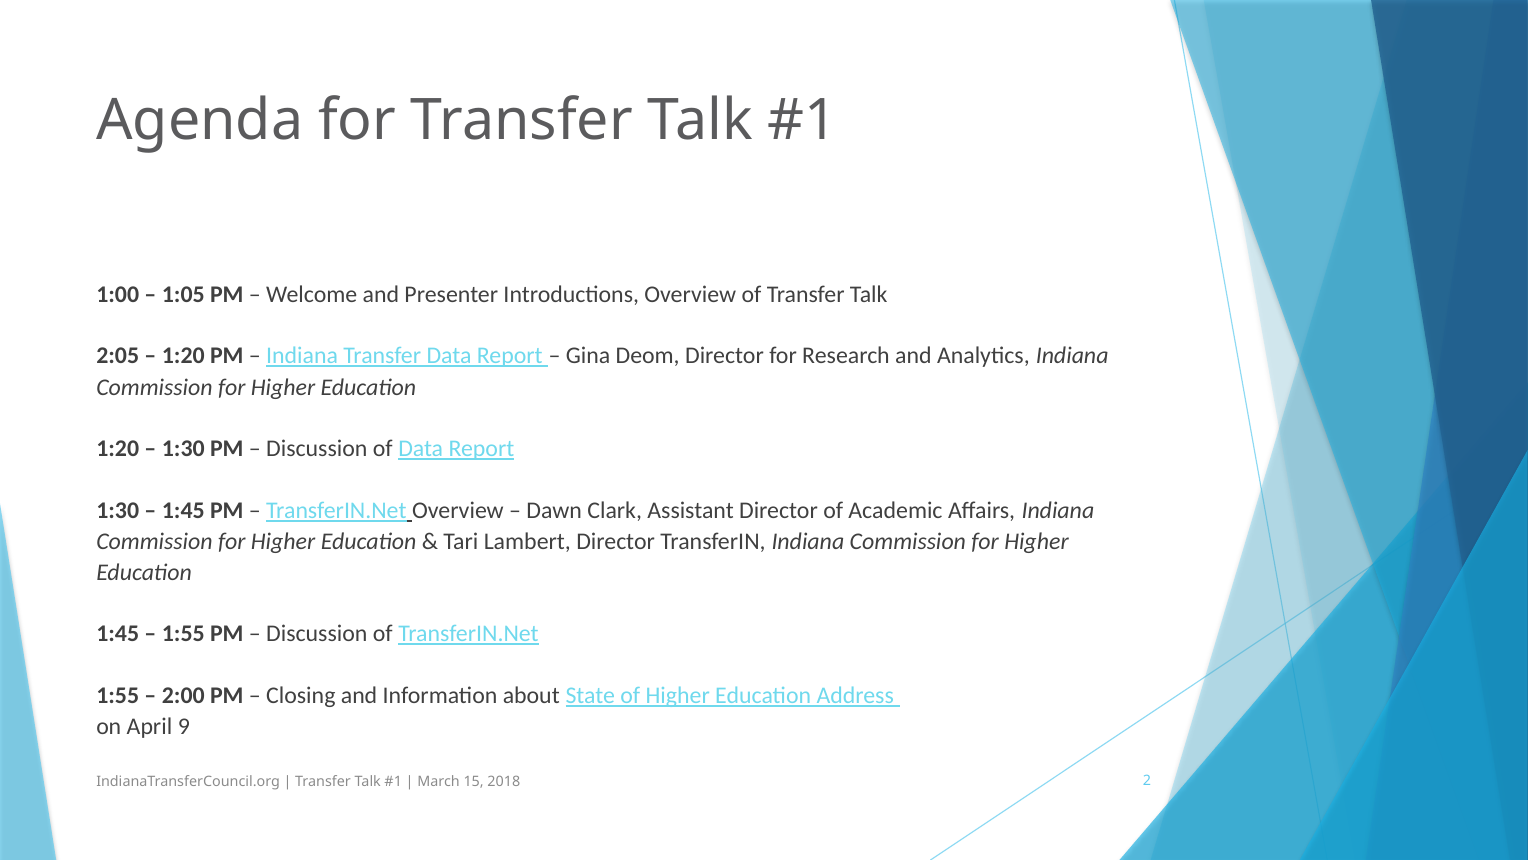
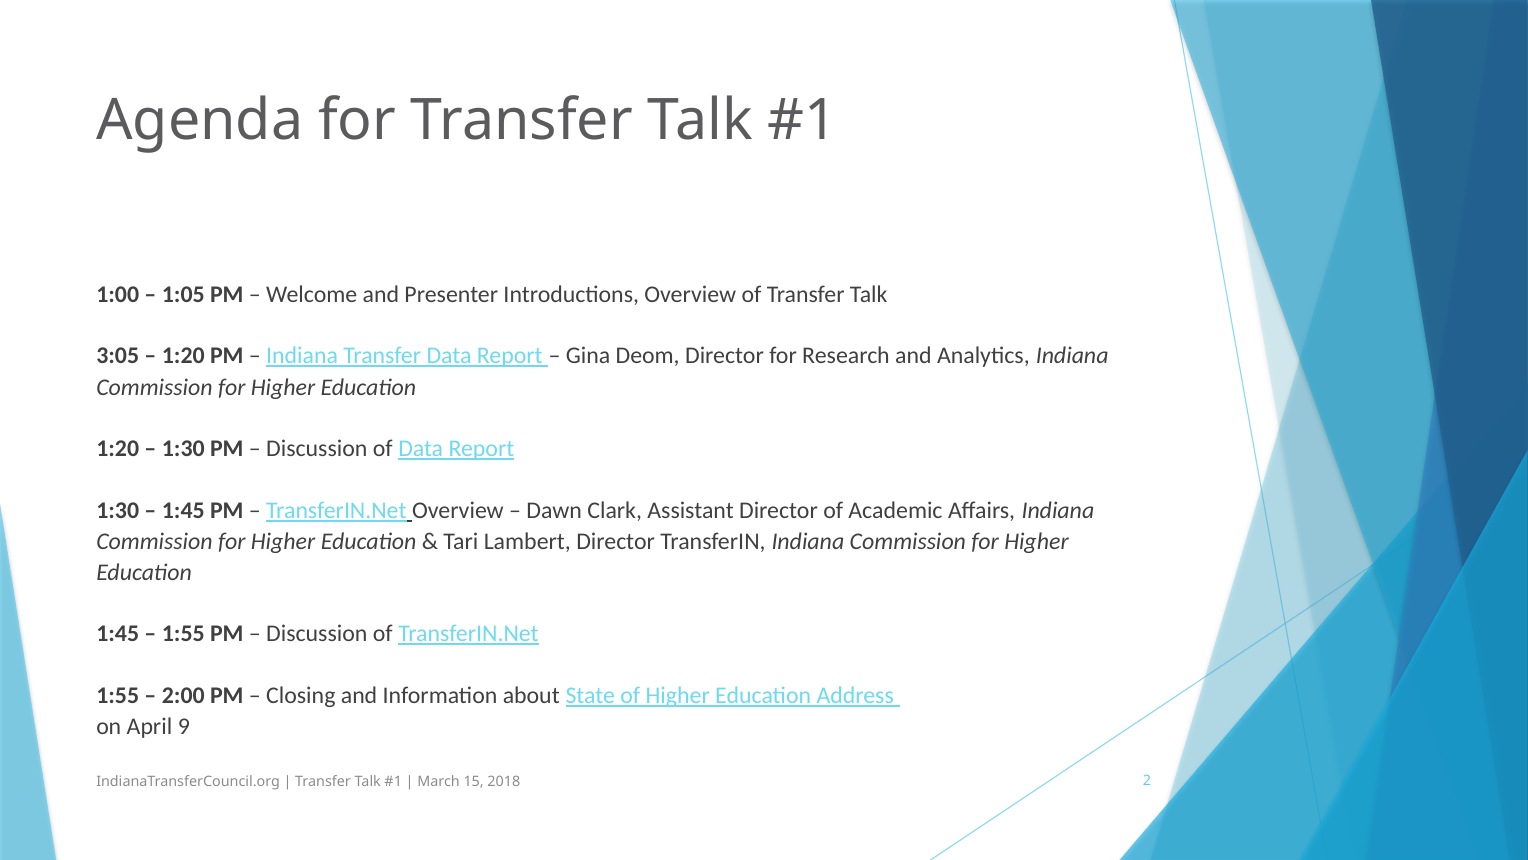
2:05: 2:05 -> 3:05
